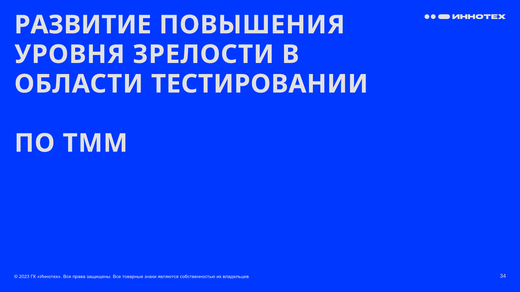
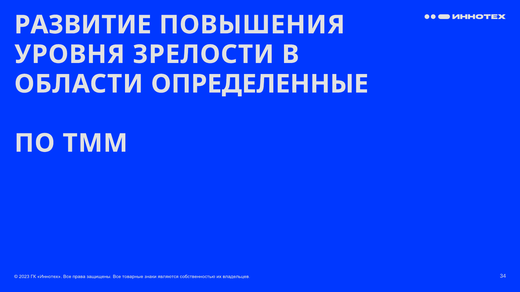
ТЕСТИРОВАНИИ: ТЕСТИРОВАНИИ -> ОПРЕДЕЛЕННЫЕ
